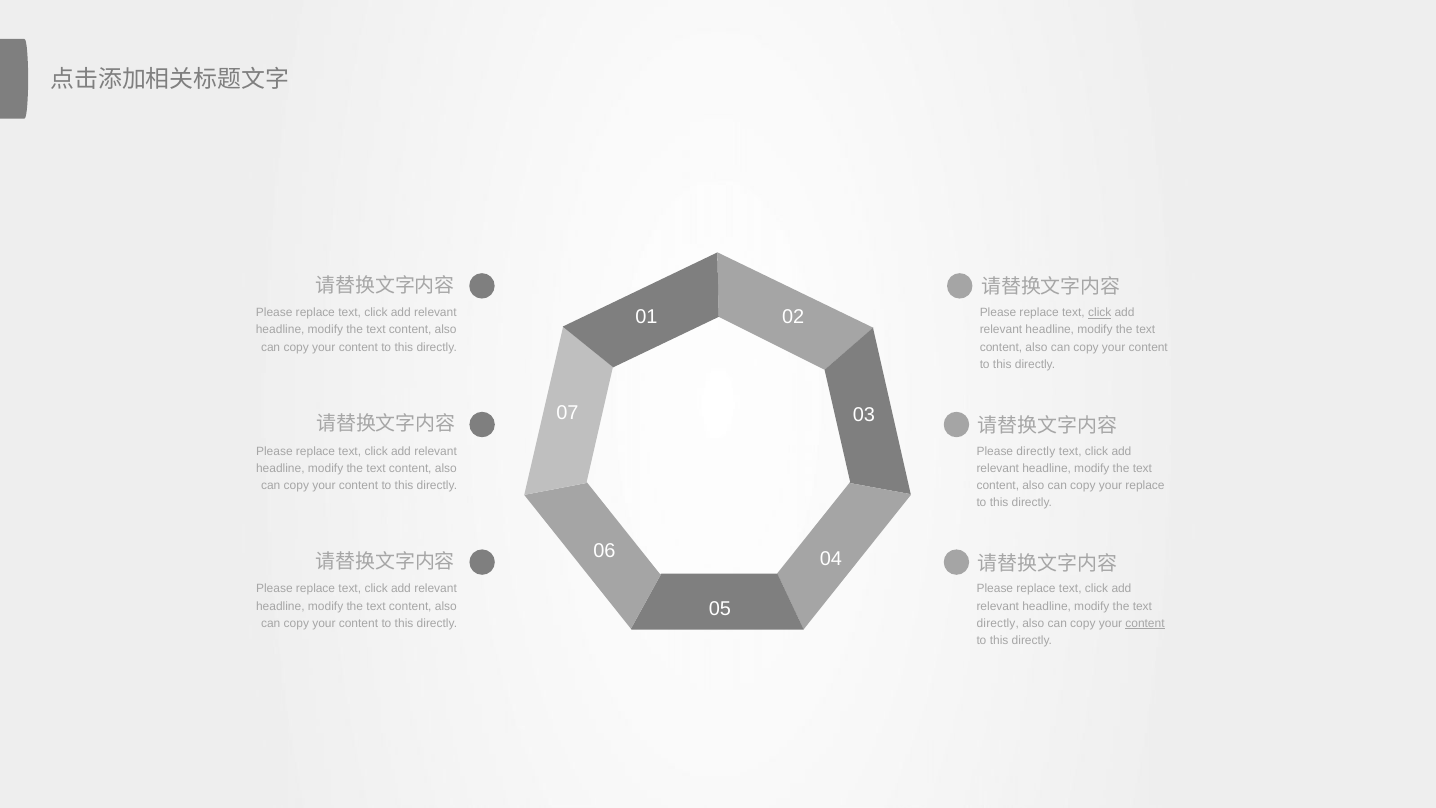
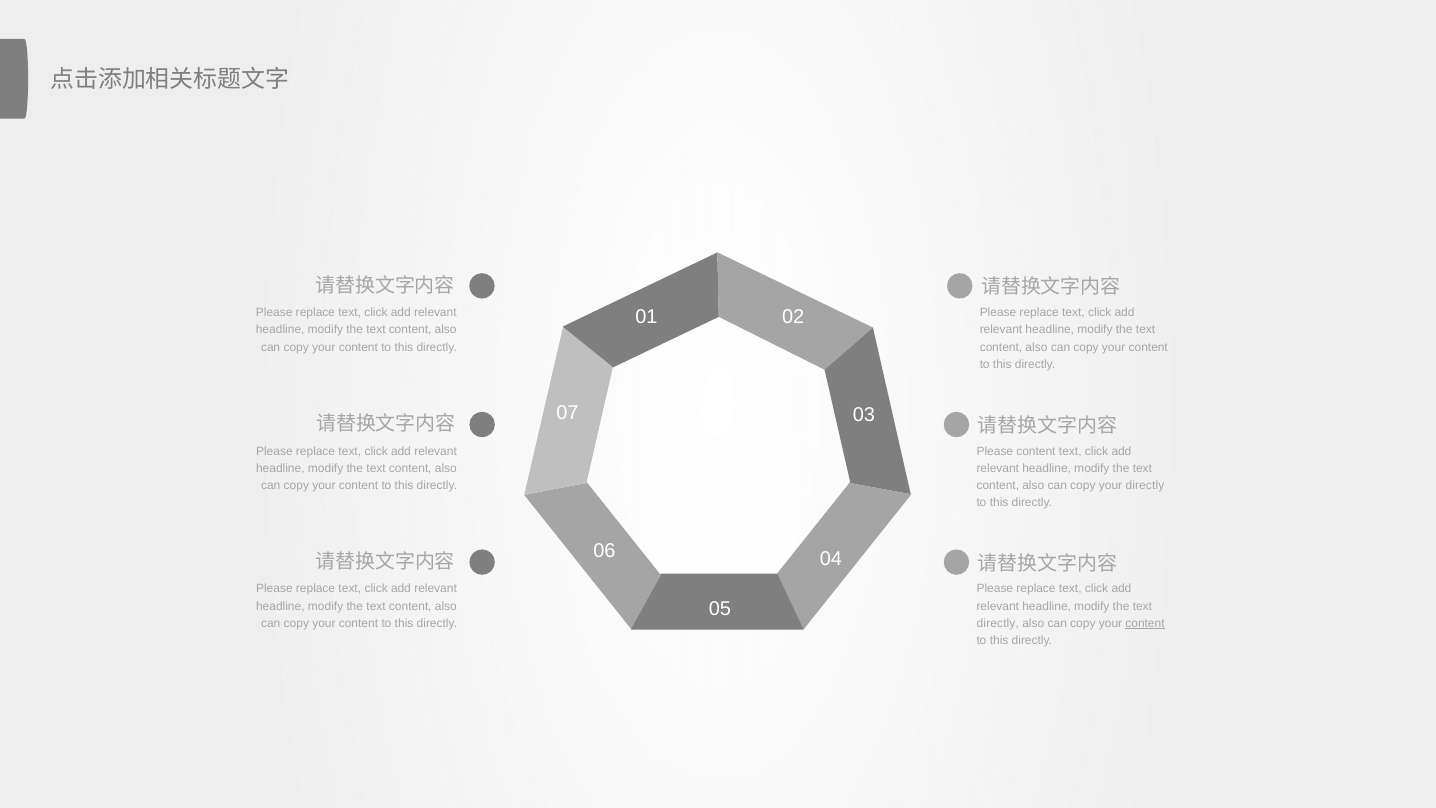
click at (1100, 313) underline: present -> none
Please directly: directly -> content
your replace: replace -> directly
